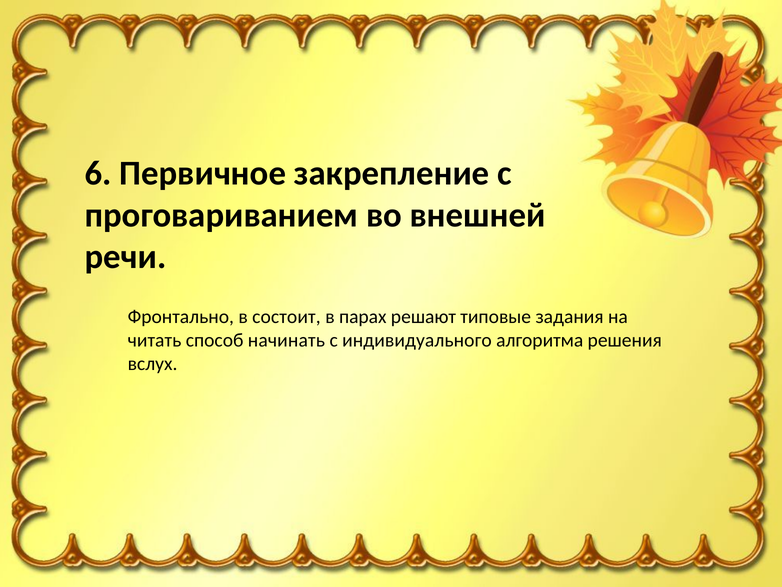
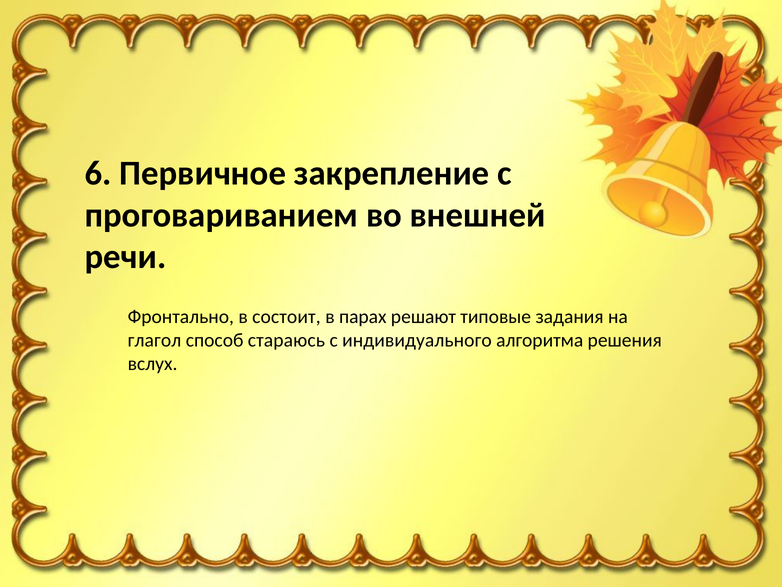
читать: читать -> глагол
начинать: начинать -> стараюсь
